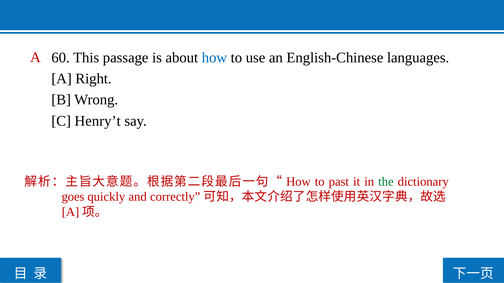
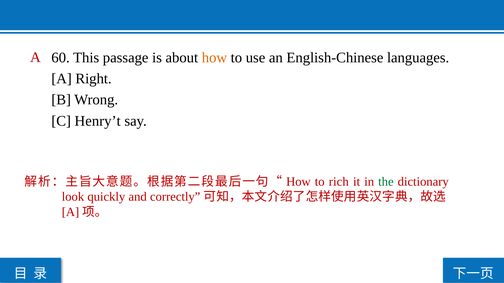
how at (214, 58) colour: blue -> orange
past: past -> rich
goes: goes -> look
